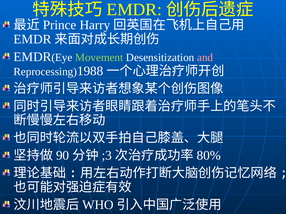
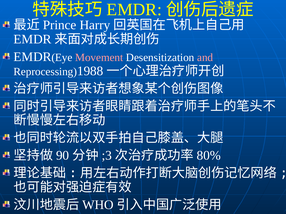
Movement colour: light green -> pink
